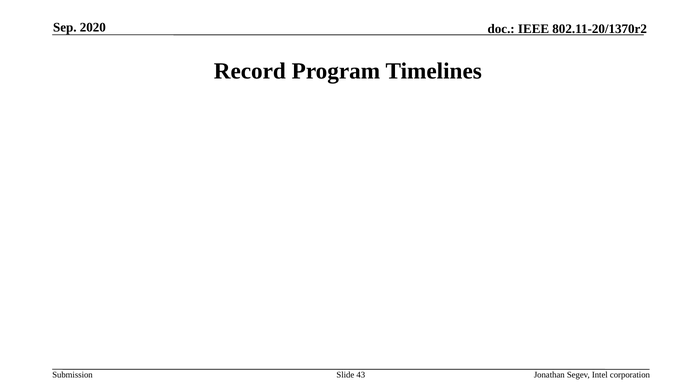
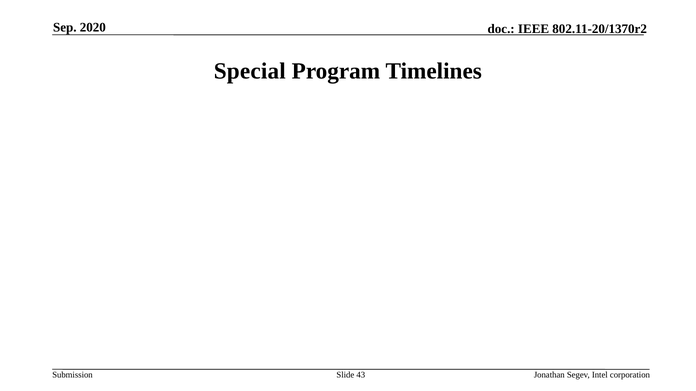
Record: Record -> Special
